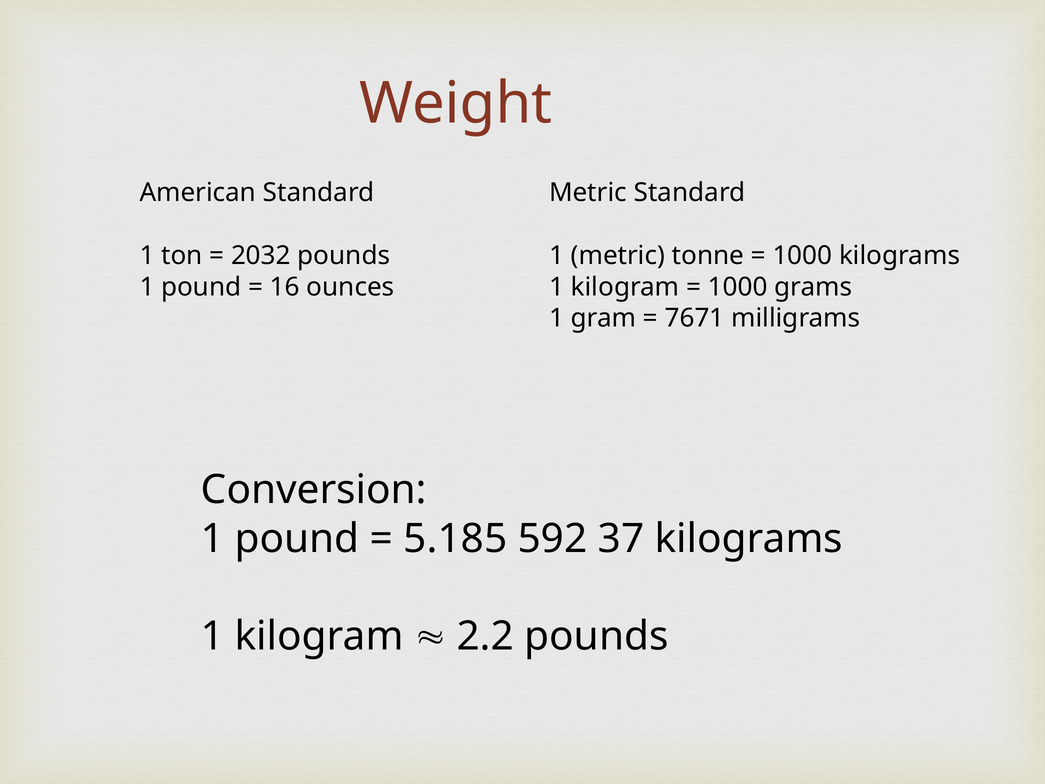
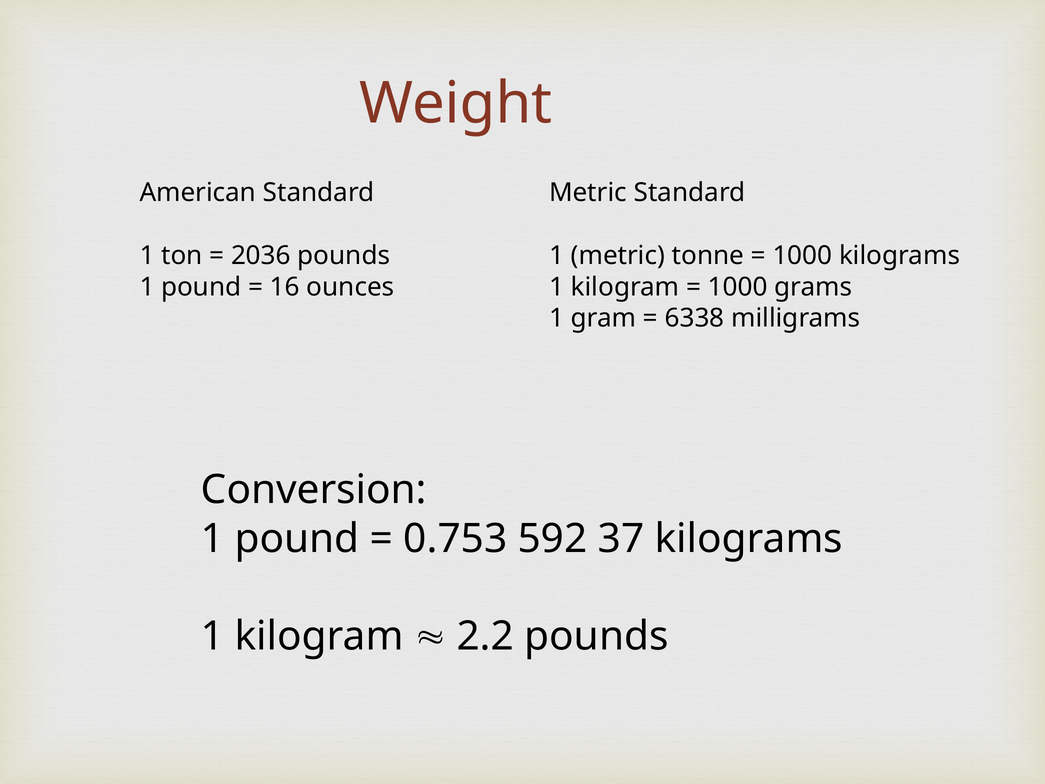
2032: 2032 -> 2036
7671: 7671 -> 6338
5.185: 5.185 -> 0.753
